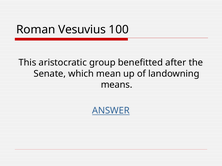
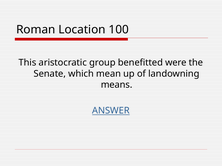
Vesuvius: Vesuvius -> Location
after: after -> were
